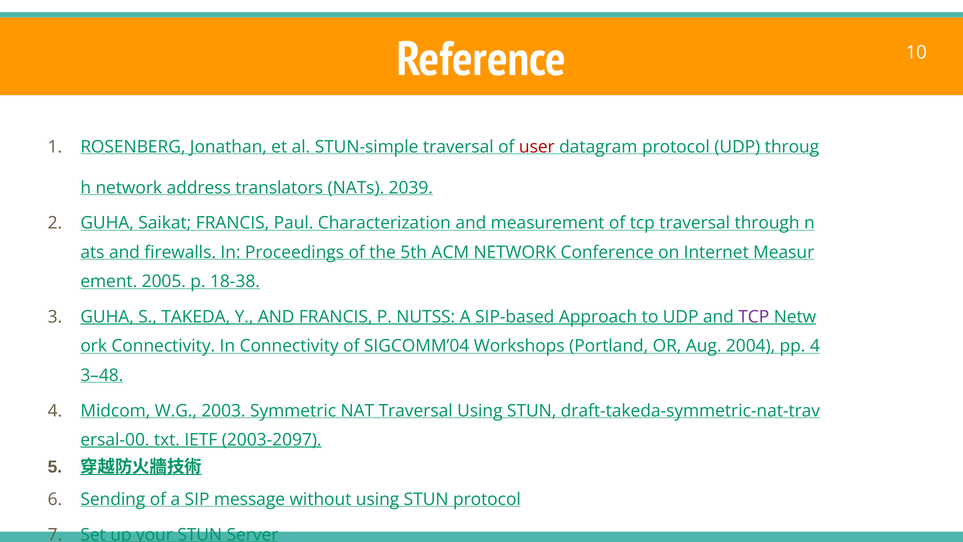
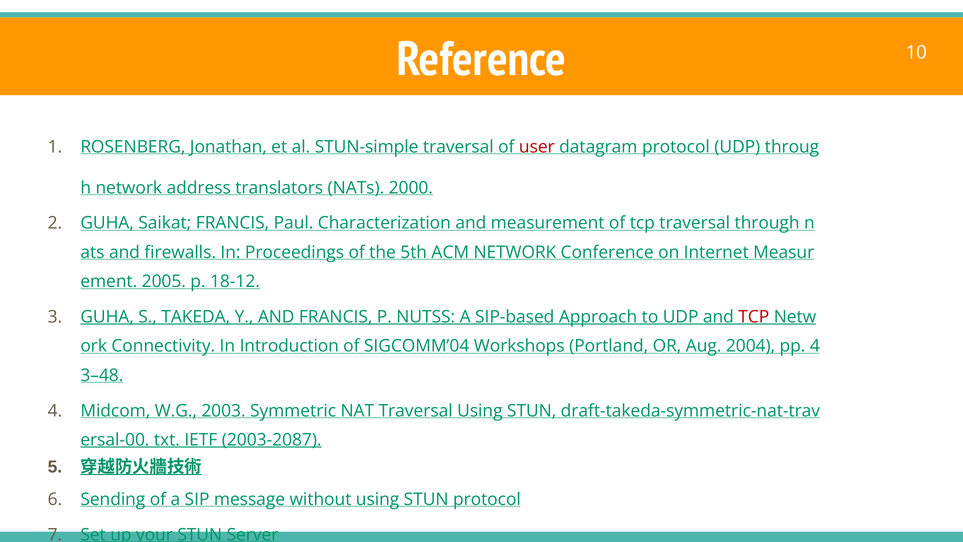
2039: 2039 -> 2000
18-38: 18-38 -> 18-12
TCP at (754, 317) colour: purple -> red
In Connectivity: Connectivity -> Introduction
2003-2097: 2003-2097 -> 2003-2087
